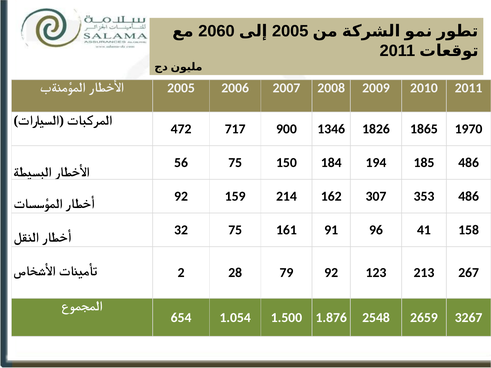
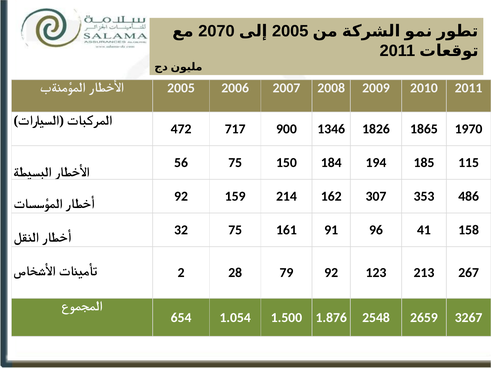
2060: 2060 -> 2070
185 486: 486 -> 115
